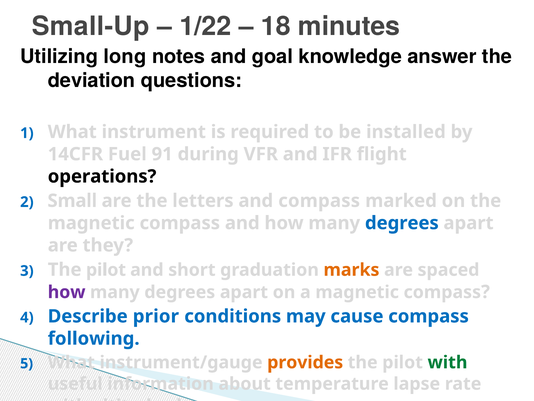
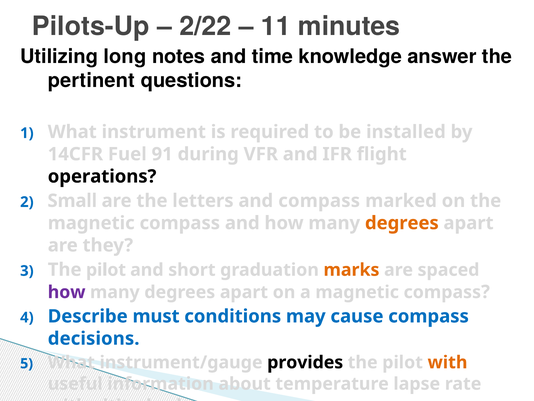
Small-Up: Small-Up -> Pilots-Up
1/22: 1/22 -> 2/22
18: 18 -> 11
goal: goal -> time
deviation: deviation -> pertinent
degrees at (402, 223) colour: blue -> orange
prior: prior -> must
following: following -> decisions
provides colour: orange -> black
with at (448, 362) colour: green -> orange
